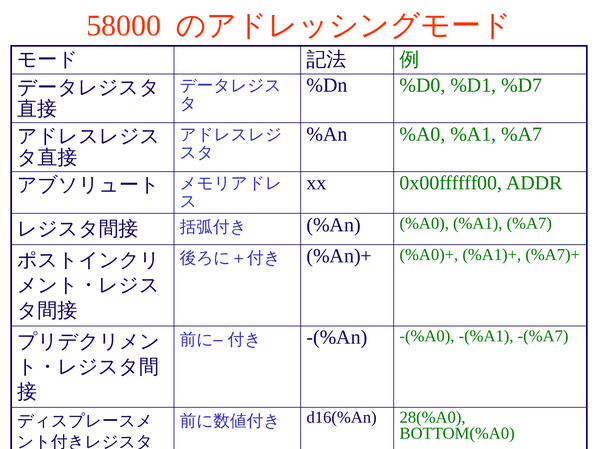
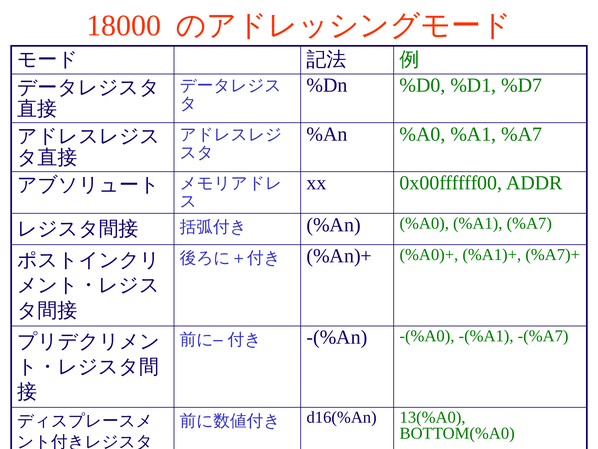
58000: 58000 -> 18000
28(%A0: 28(%A0 -> 13(%A0
